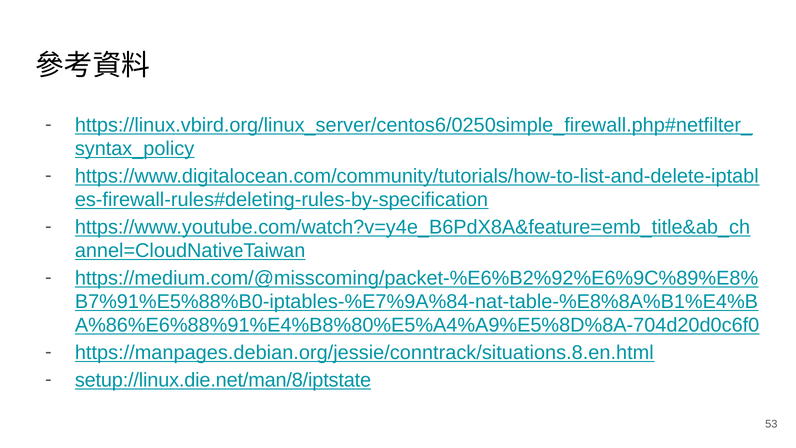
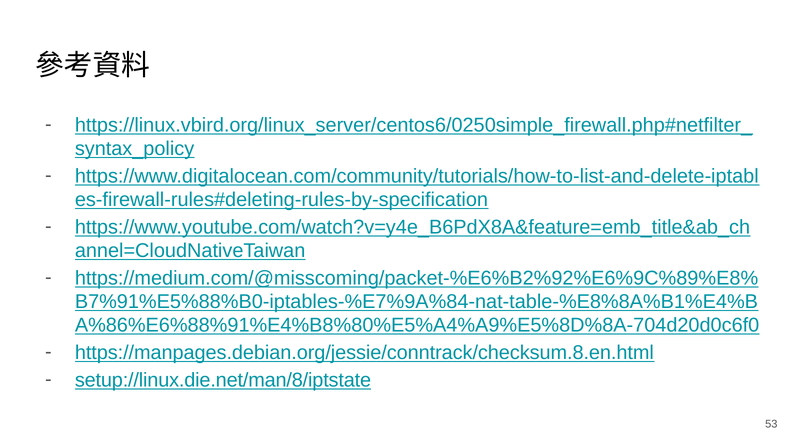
https://manpages.debian.org/jessie/conntrack/situations.8.en.html: https://manpages.debian.org/jessie/conntrack/situations.8.en.html -> https://manpages.debian.org/jessie/conntrack/checksum.8.en.html
